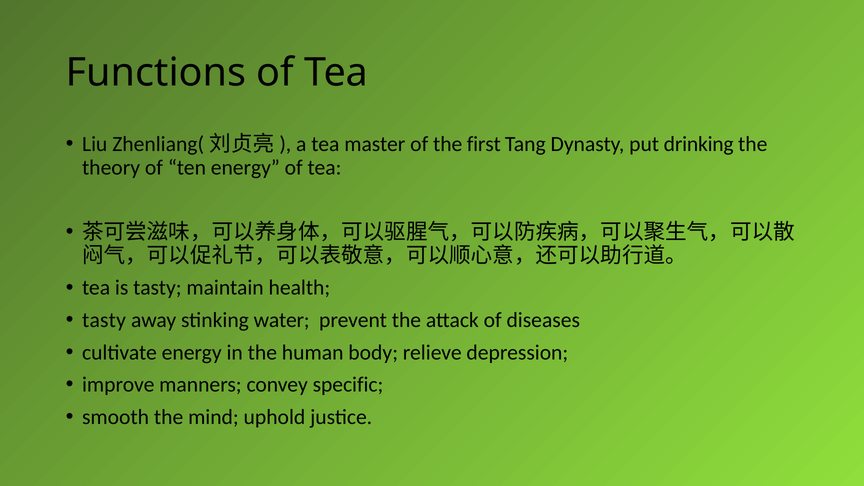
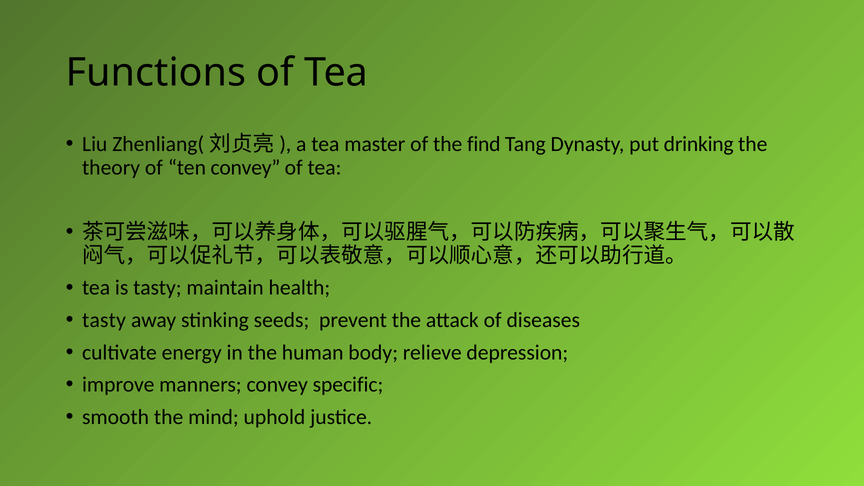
first: first -> find
ten energy: energy -> convey
water: water -> seeds
